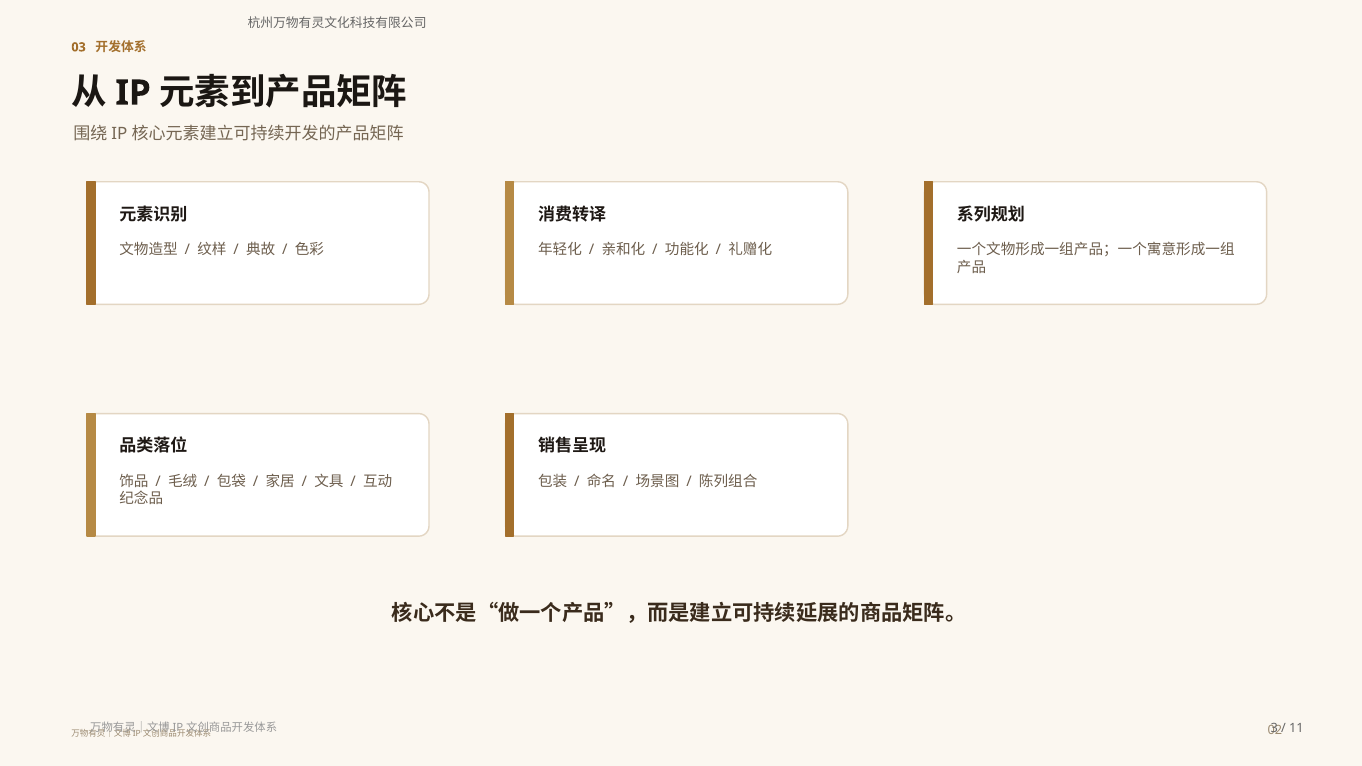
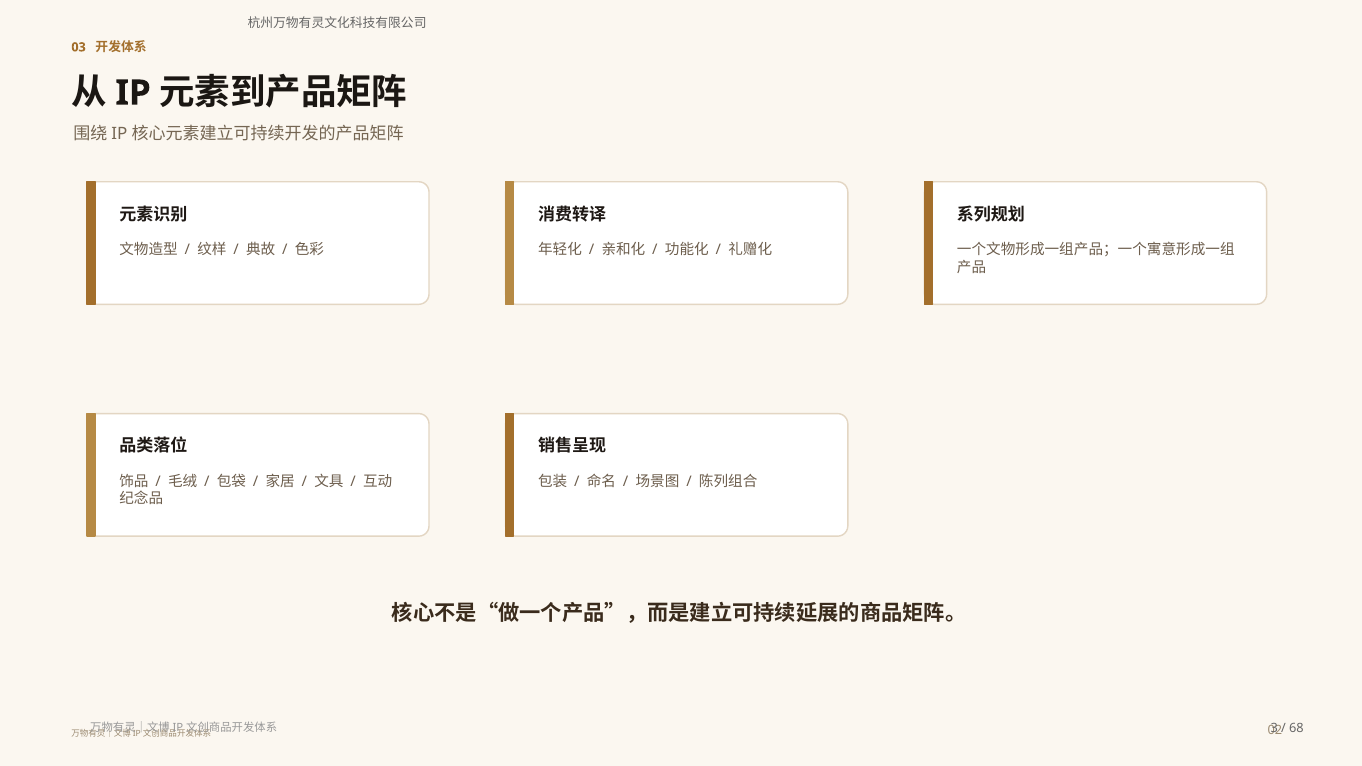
11: 11 -> 68
